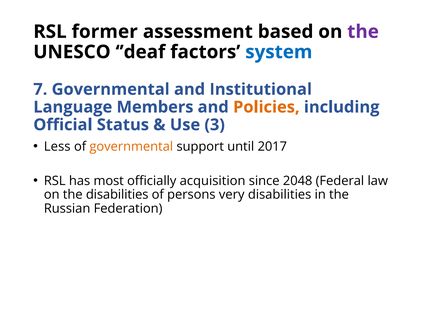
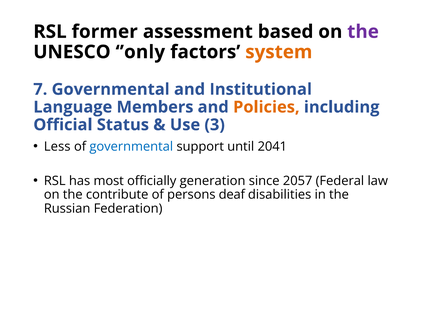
’deaf: ’deaf -> ’only
system colour: blue -> orange
governmental at (131, 147) colour: orange -> blue
2017: 2017 -> 2041
acquisition: acquisition -> generation
2048: 2048 -> 2057
the disabilities: disabilities -> contribute
very: very -> deaf
